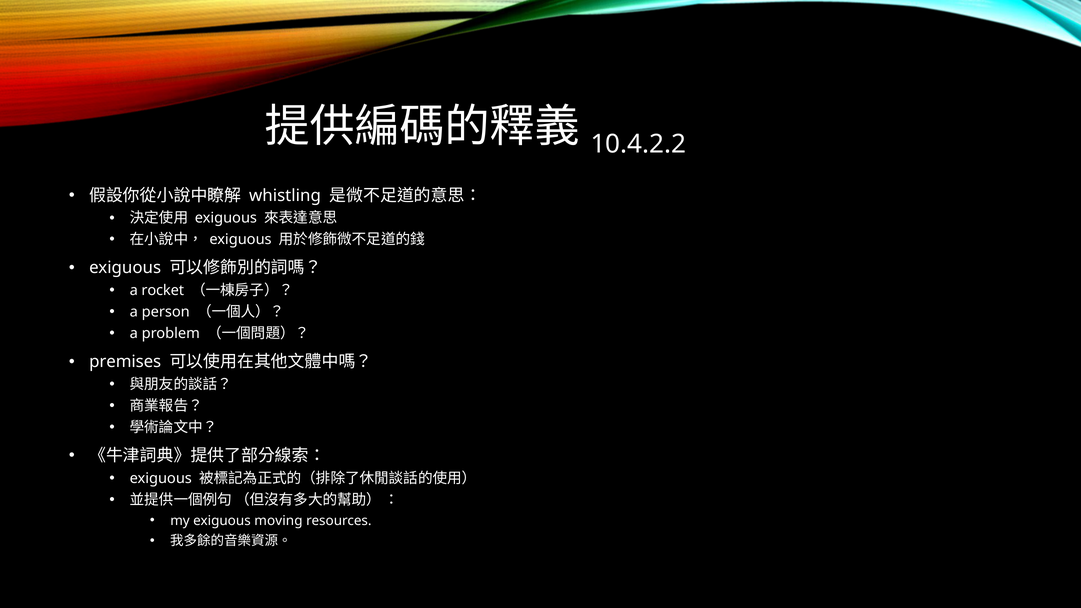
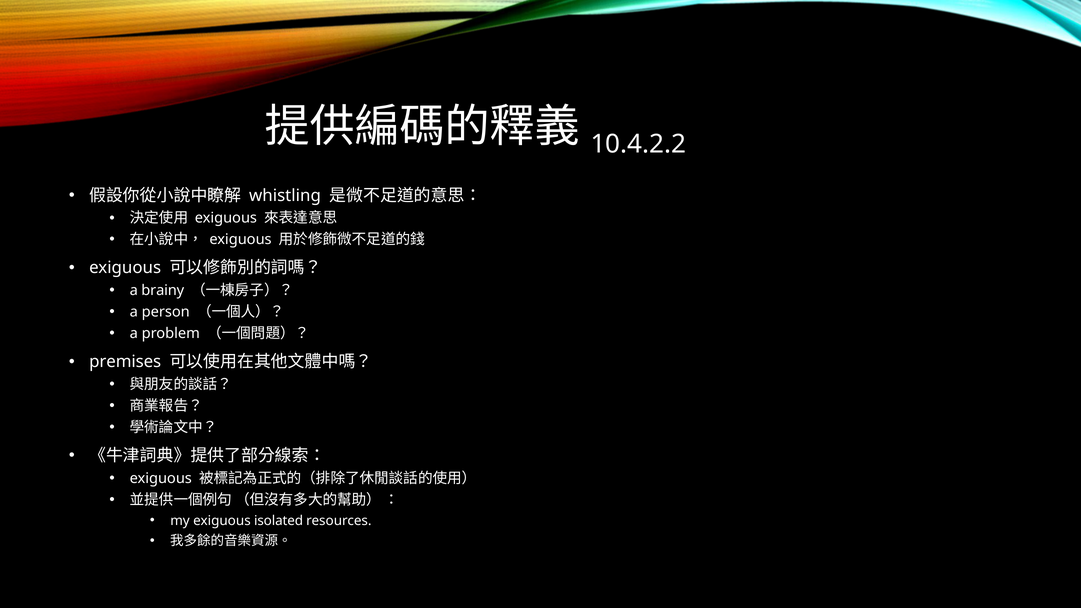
rocket: rocket -> brainy
moving: moving -> isolated
